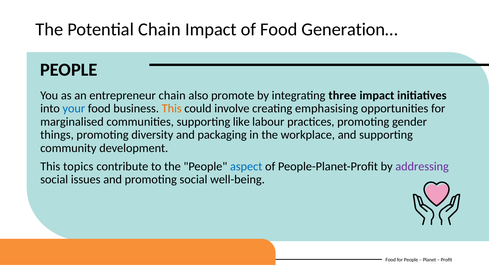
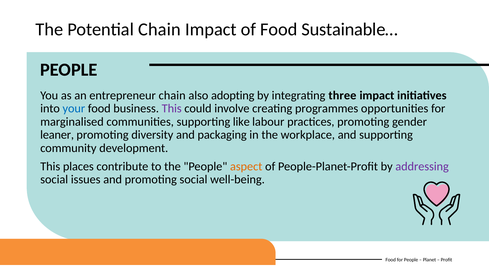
Generation…: Generation… -> Sustainable…
promote: promote -> adopting
This at (172, 109) colour: orange -> purple
emphasising: emphasising -> programmes
things: things -> leaner
topics: topics -> places
aspect colour: blue -> orange
